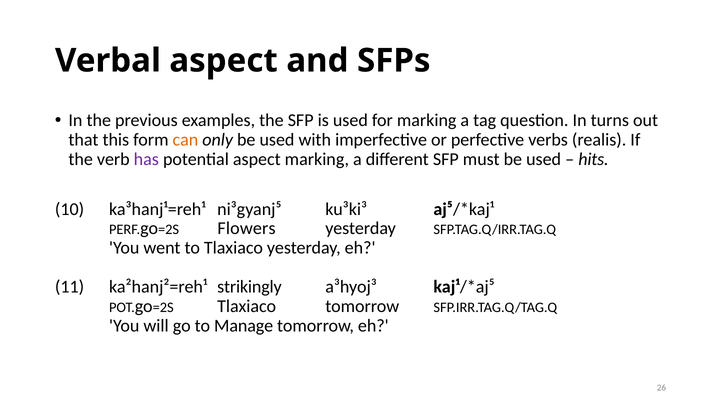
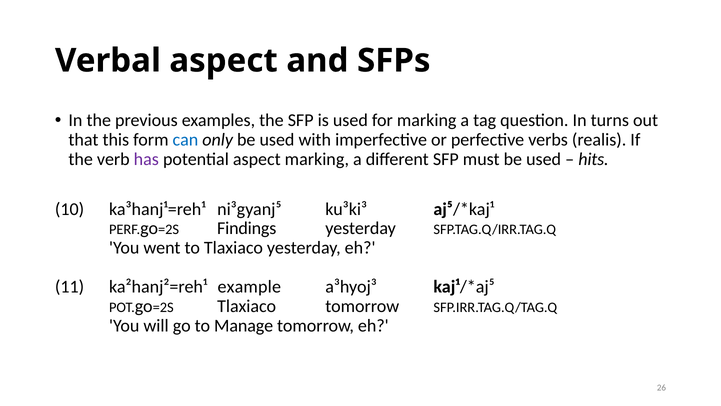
can colour: orange -> blue
Flowers: Flowers -> Findings
strikingly: strikingly -> example
